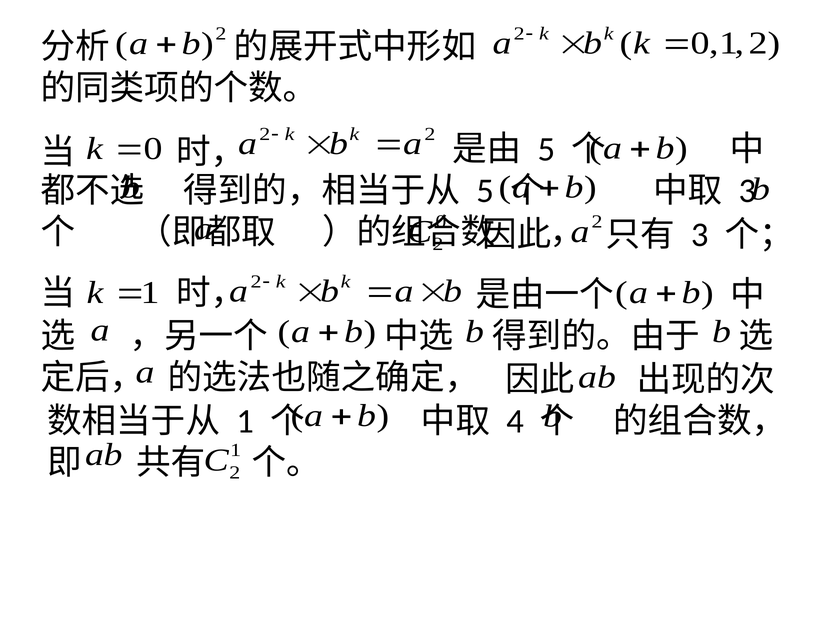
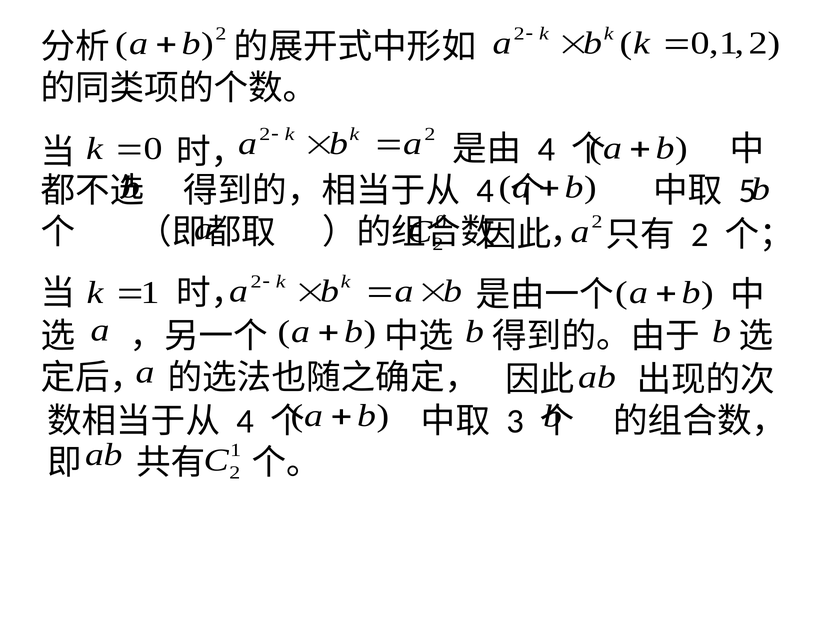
5 at (546, 149): 5 -> 4
5 at (485, 191): 5 -> 4
3 at (747, 191): 3 -> 5
3 at (700, 235): 3 -> 2
1 at (245, 421): 1 -> 4
4: 4 -> 3
